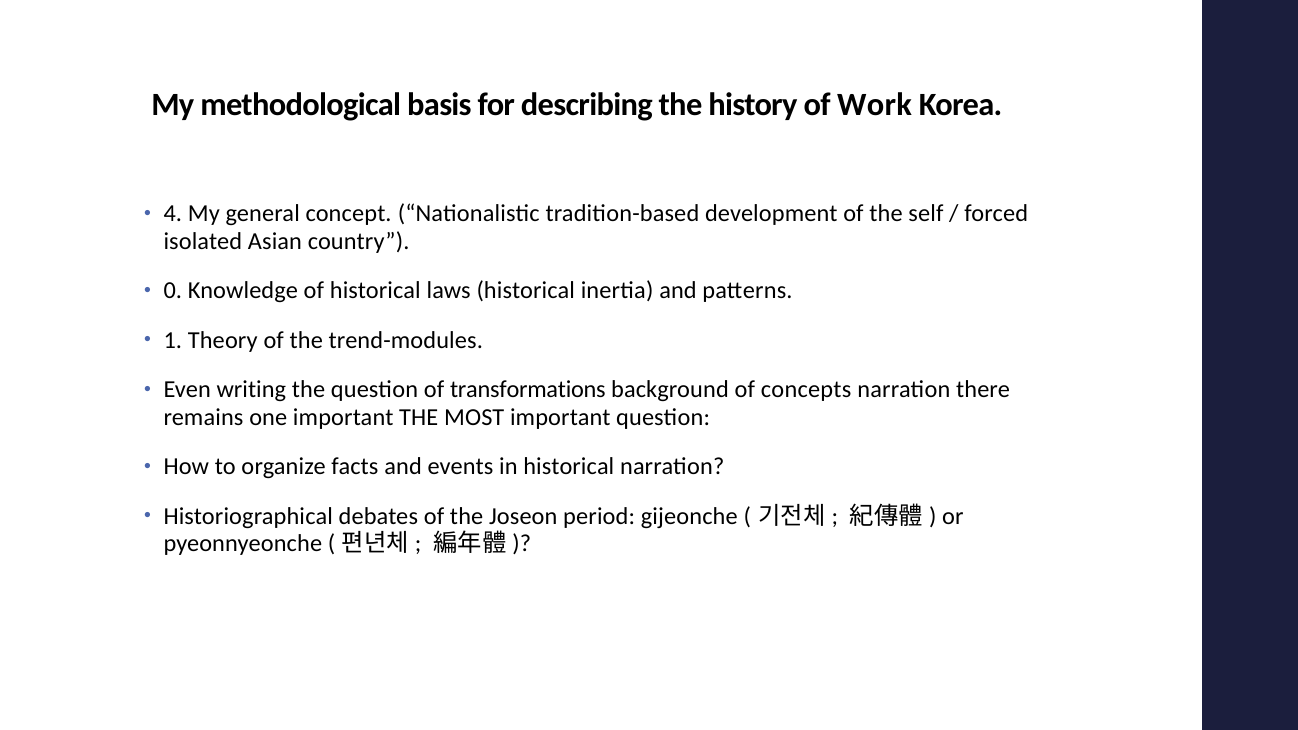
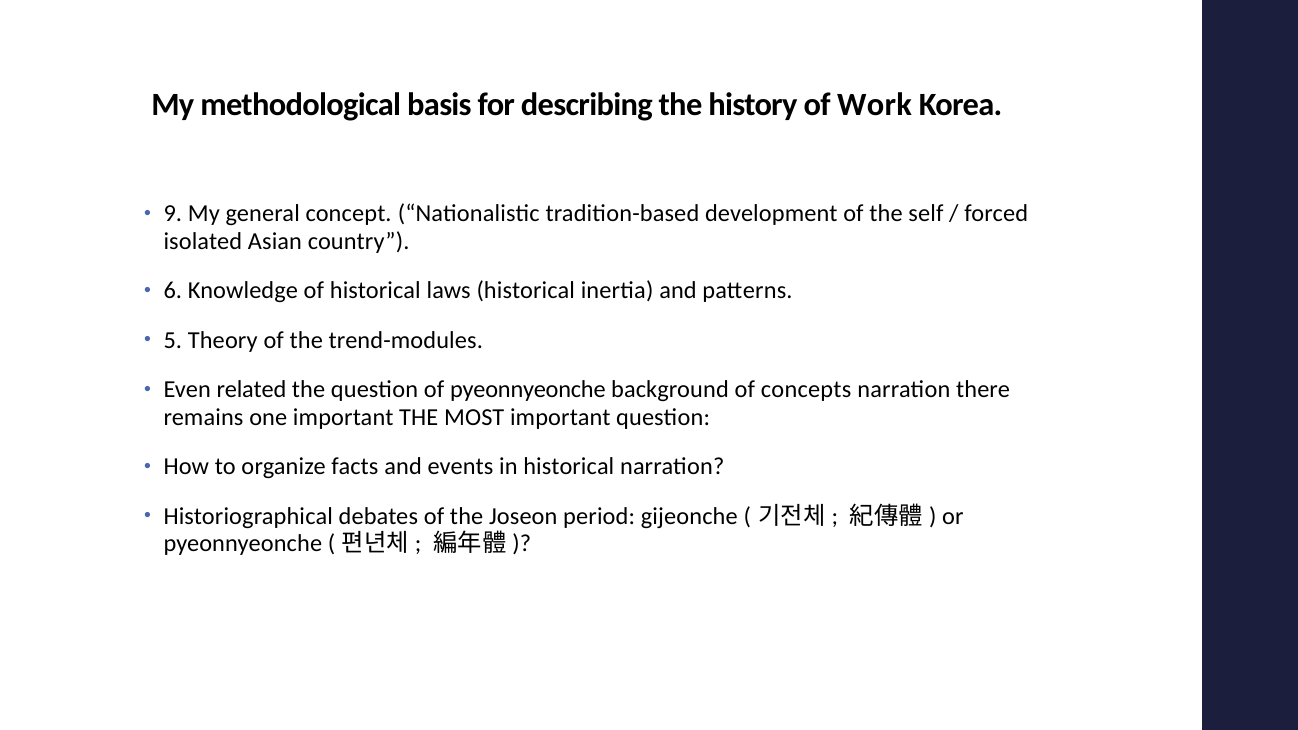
4: 4 -> 9
0: 0 -> 6
1: 1 -> 5
writing: writing -> related
of transformations: transformations -> pyeonnyeonche
